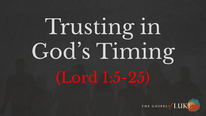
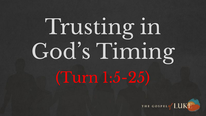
Lord: Lord -> Turn
